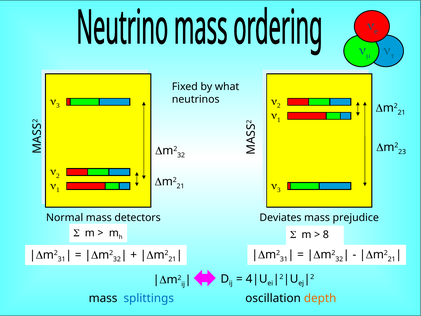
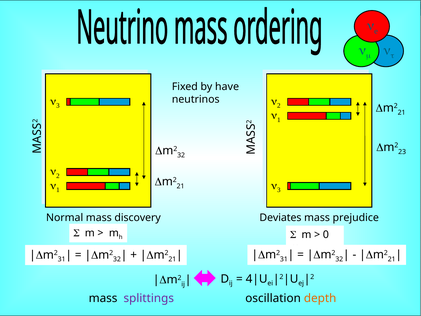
what: what -> have
detectors: detectors -> discovery
8: 8 -> 0
splittings colour: blue -> purple
